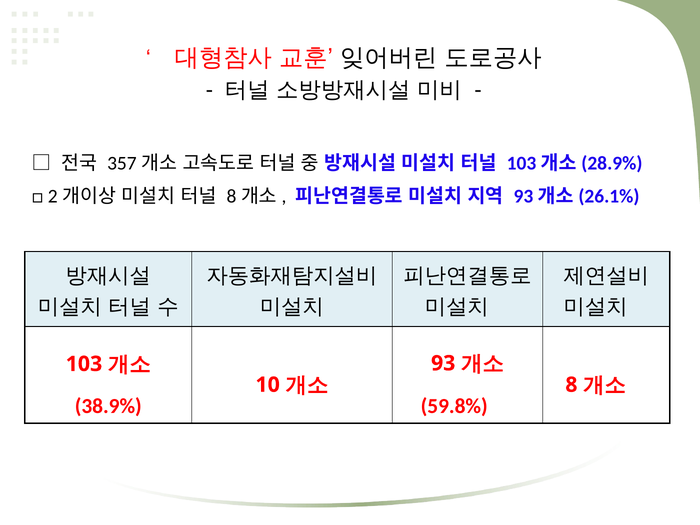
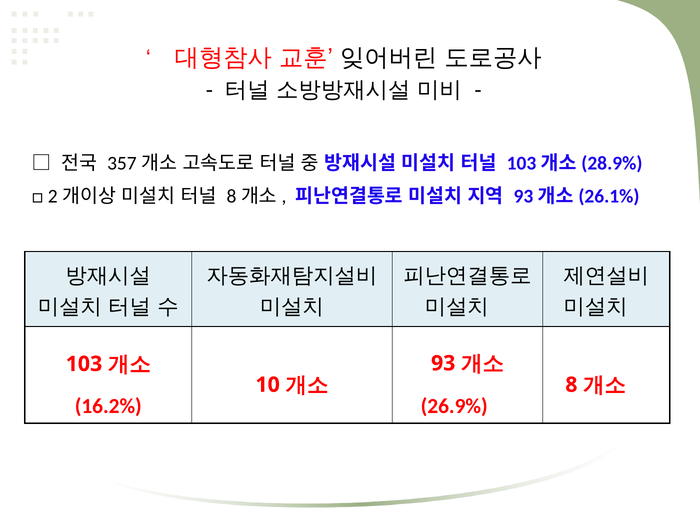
38.9%: 38.9% -> 16.2%
59.8%: 59.8% -> 26.9%
